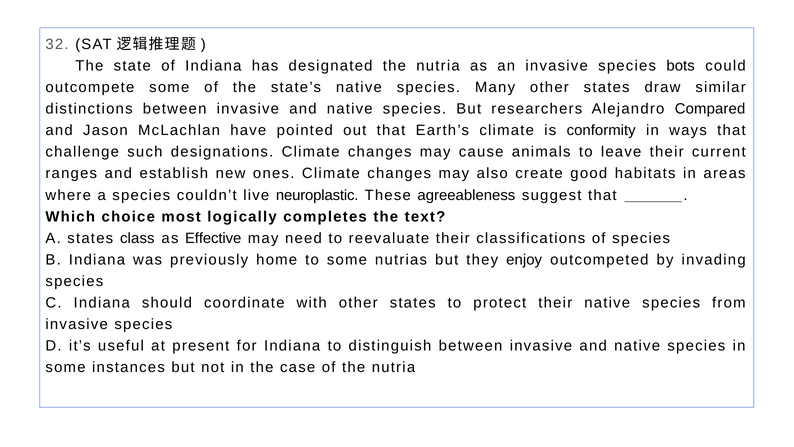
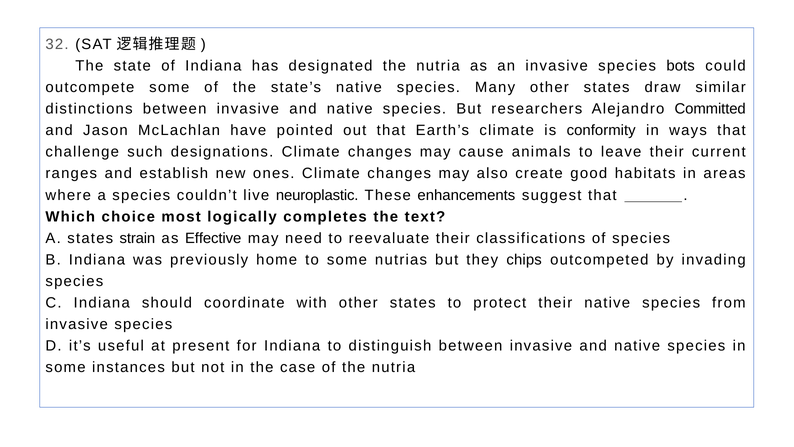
Compared: Compared -> Committed
agreeableness: agreeableness -> enhancements
class: class -> strain
enjoy: enjoy -> chips
